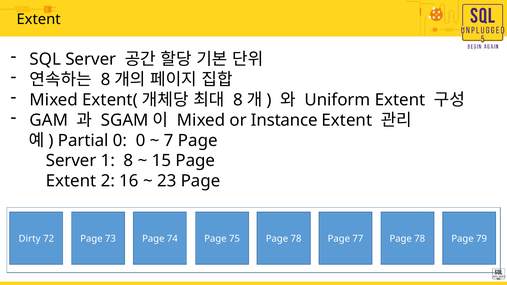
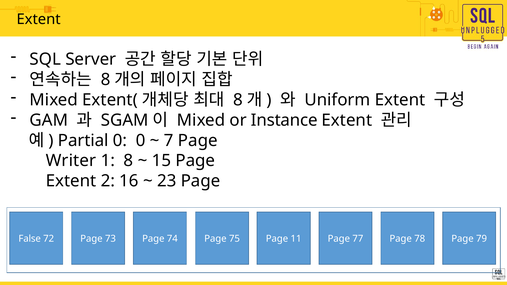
Server at (71, 161): Server -> Writer
Dirty: Dirty -> False
75 Page 78: 78 -> 11
